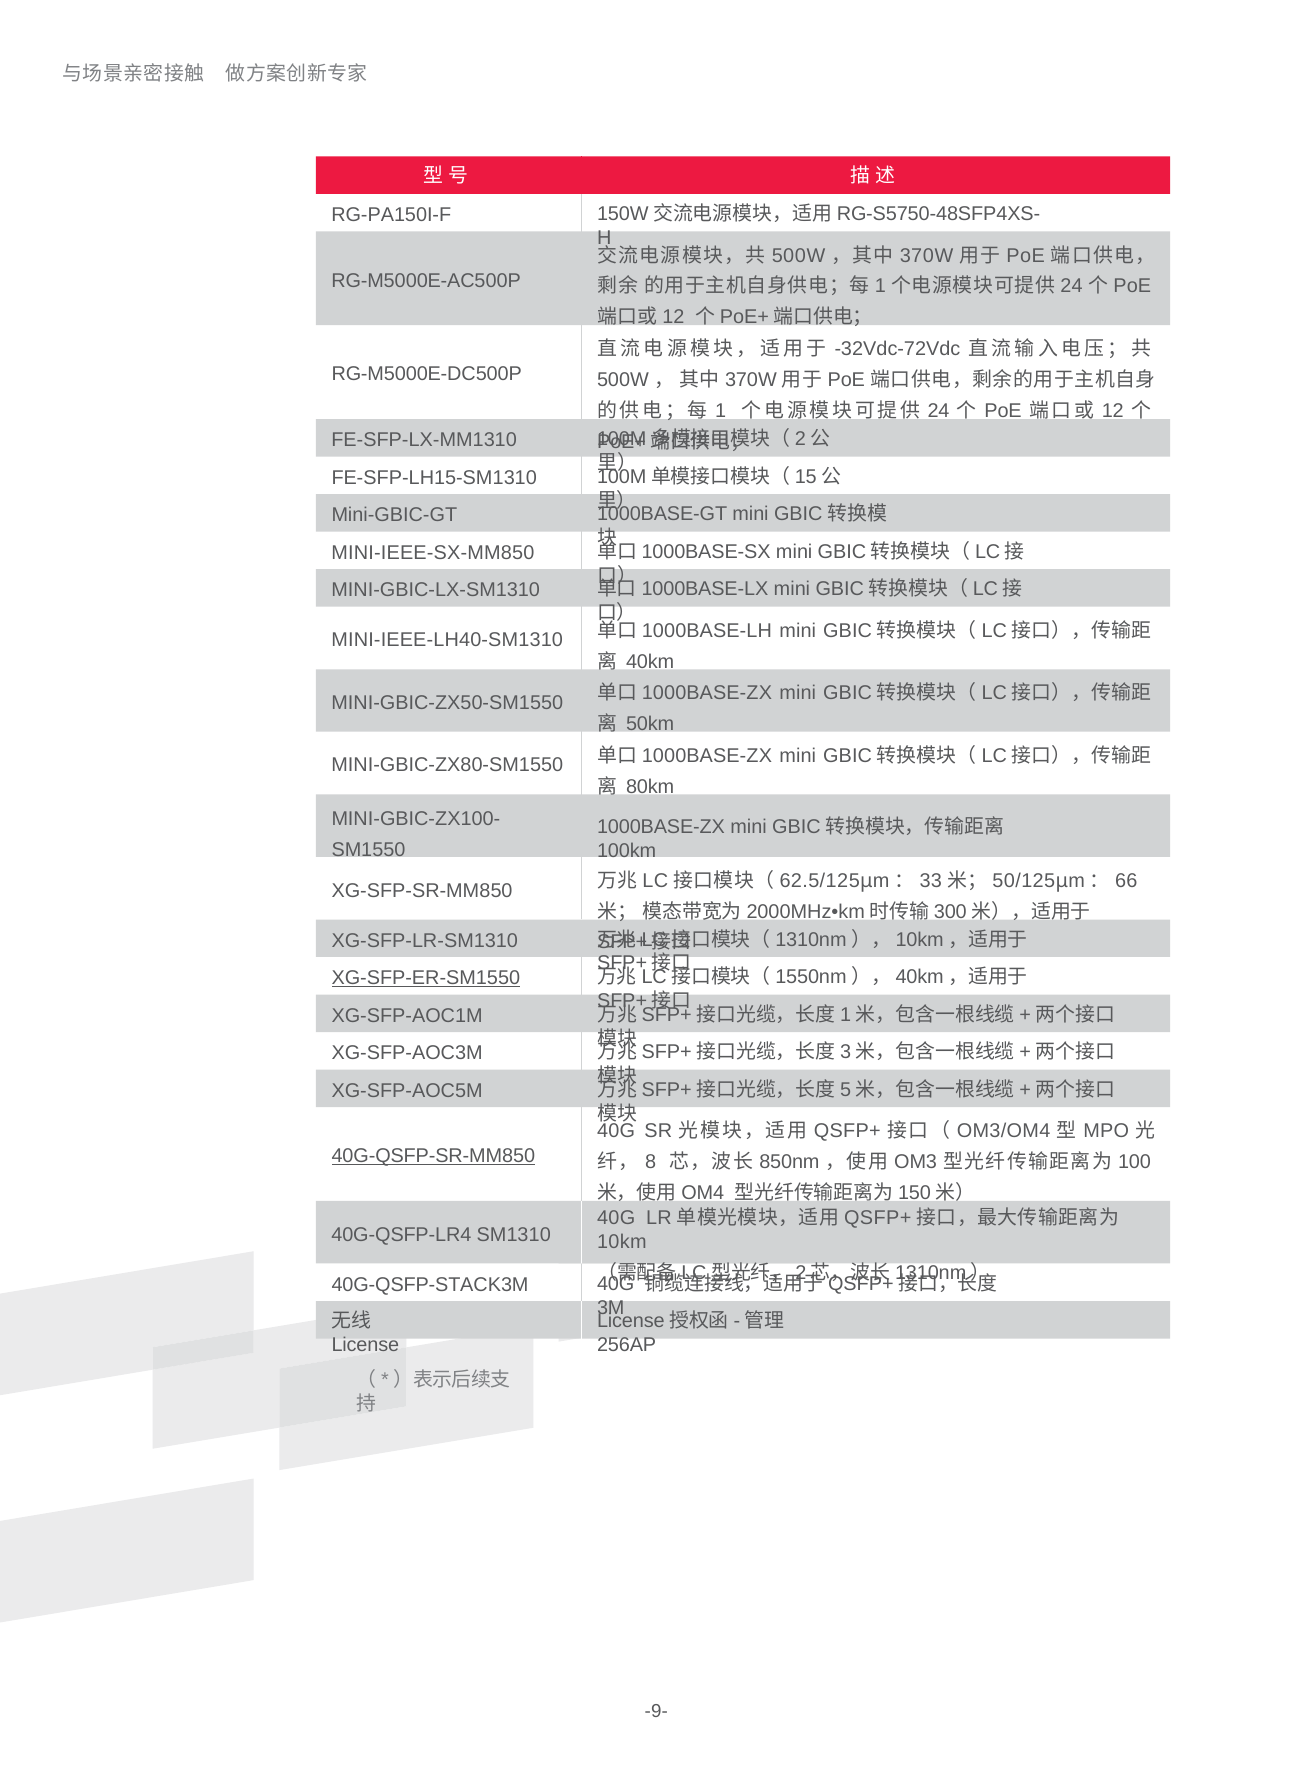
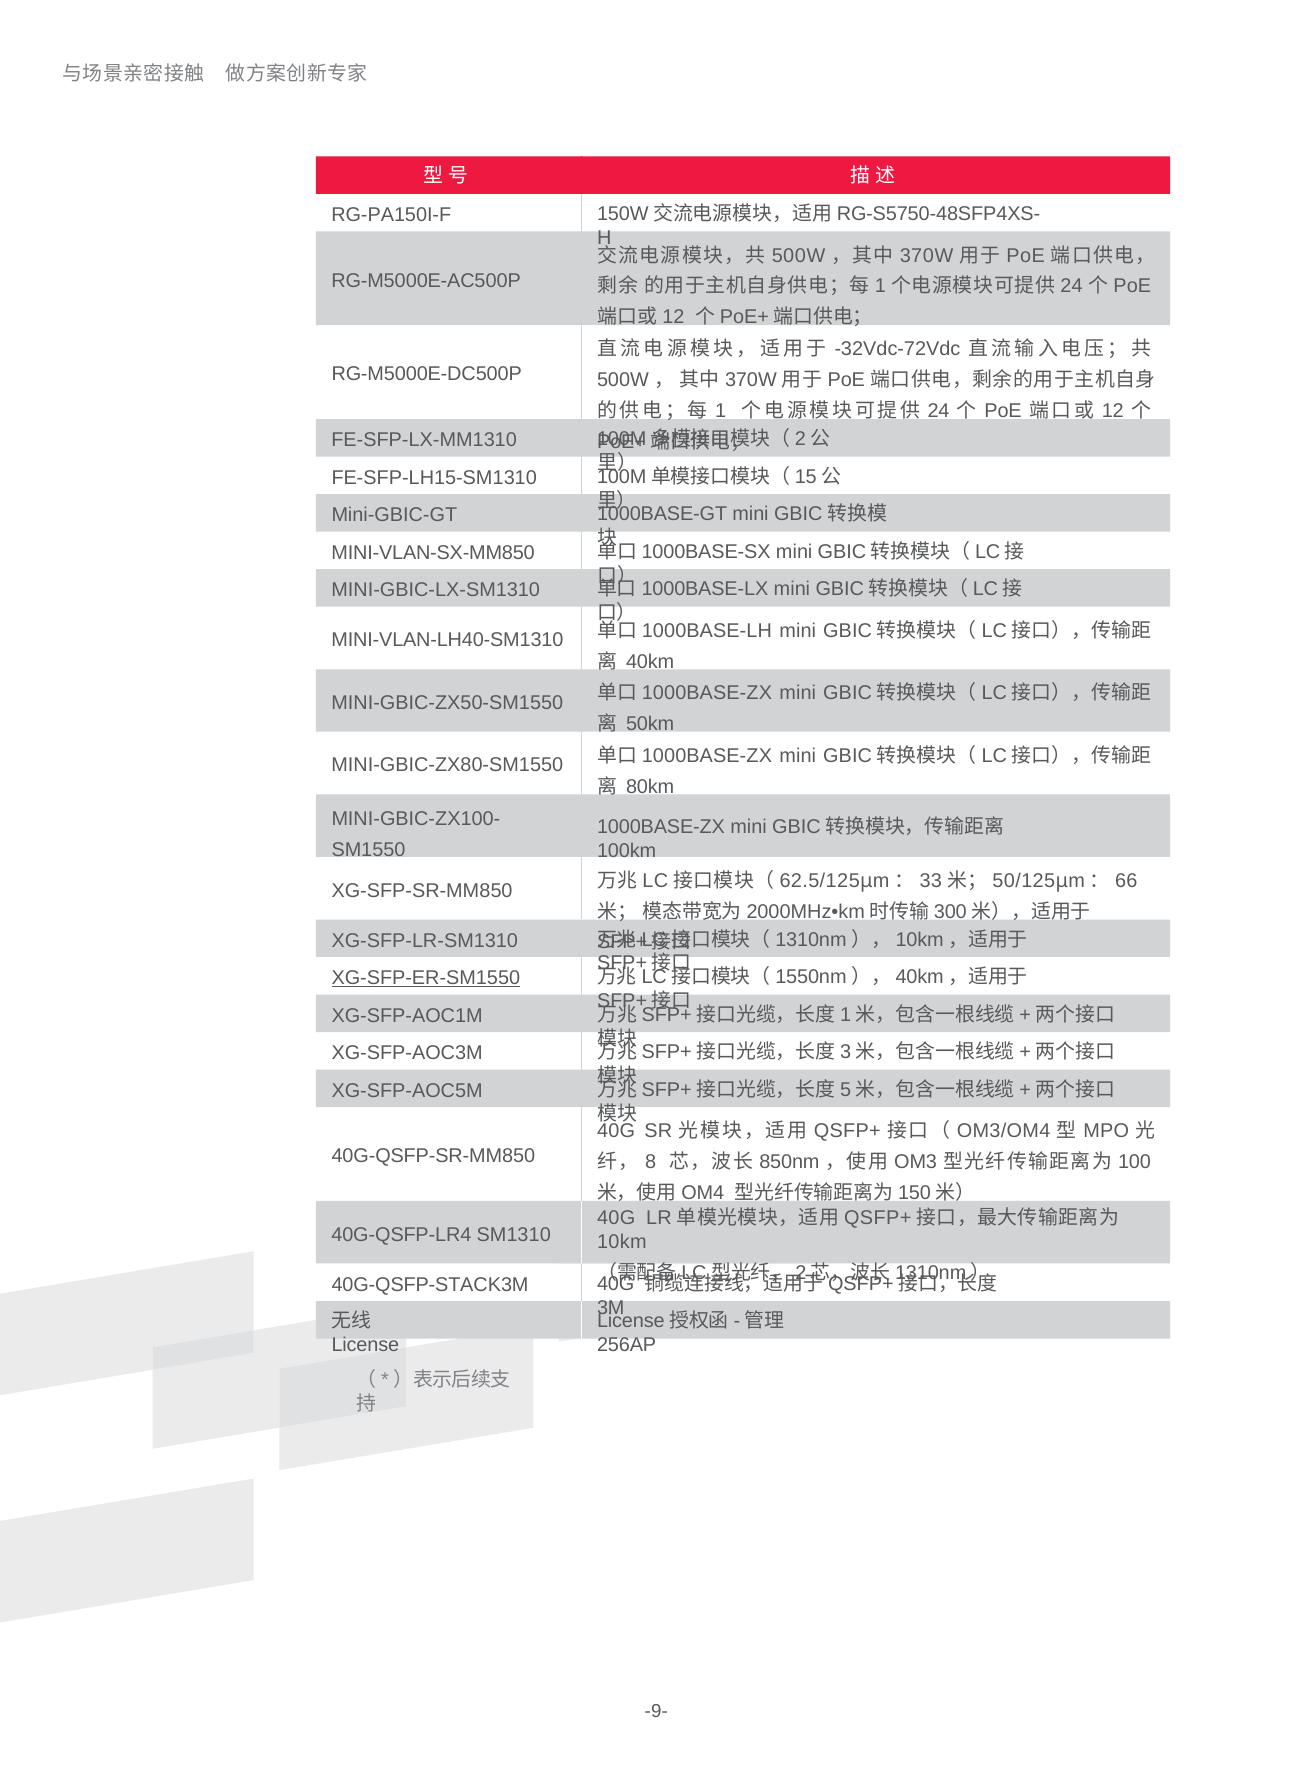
MINI-IEEE-SX-MM850: MINI-IEEE-SX-MM850 -> MINI-VLAN-SX-MM850
MINI-IEEE-LH40-SM1310: MINI-IEEE-LH40-SM1310 -> MINI-VLAN-LH40-SM1310
40G-QSFP-SR-MM850 underline: present -> none
